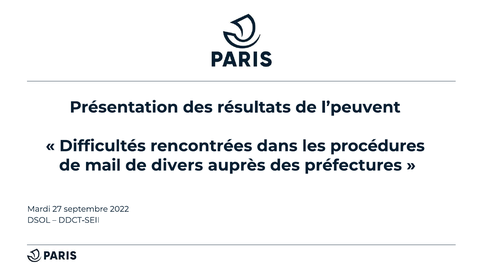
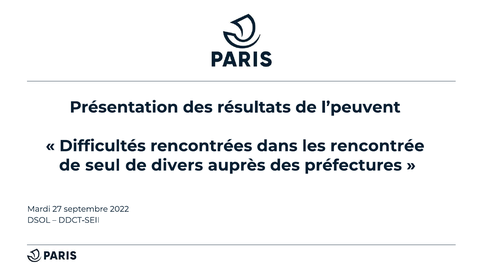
procédures: procédures -> rencontrée
mail: mail -> seul
